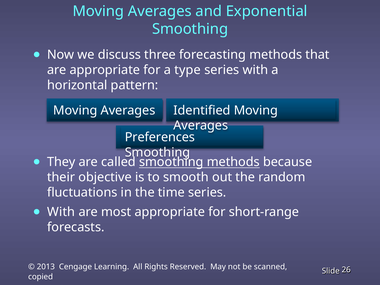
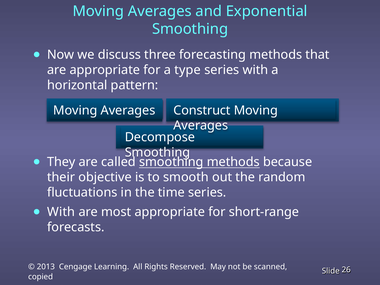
Identified: Identified -> Construct
Preferences: Preferences -> Decompose
